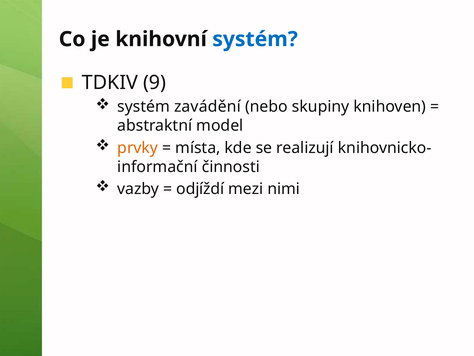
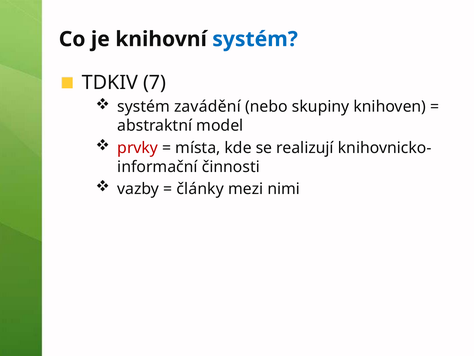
9: 9 -> 7
prvky colour: orange -> red
odjíždí: odjíždí -> články
